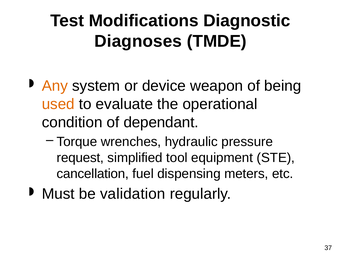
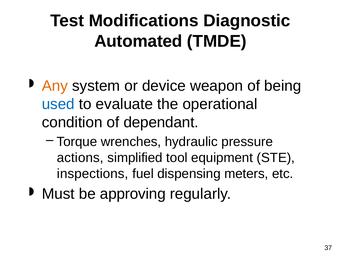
Diagnoses: Diagnoses -> Automated
used colour: orange -> blue
request: request -> actions
cancellation: cancellation -> inspections
validation: validation -> approving
